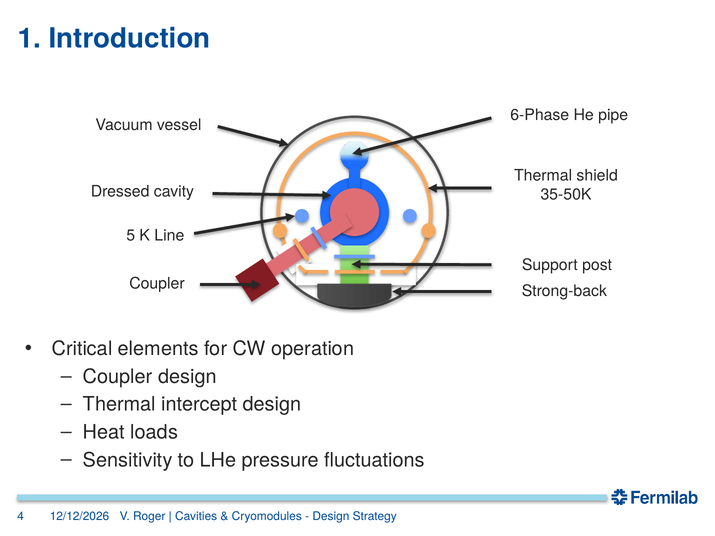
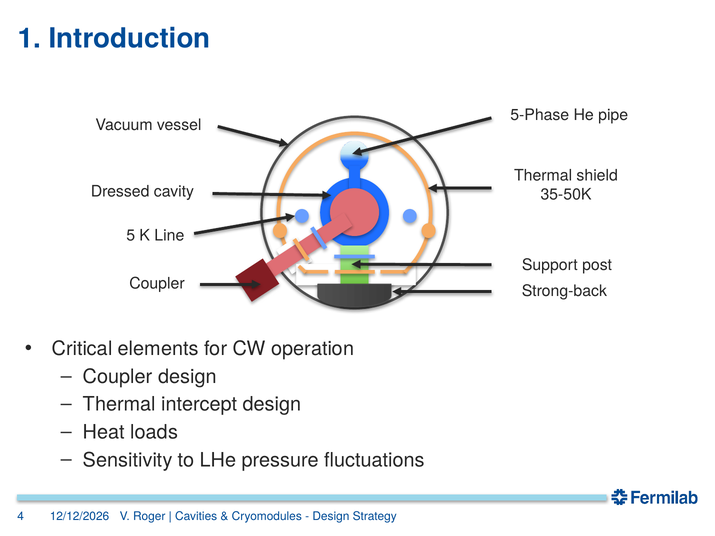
6-Phase: 6-Phase -> 5-Phase
